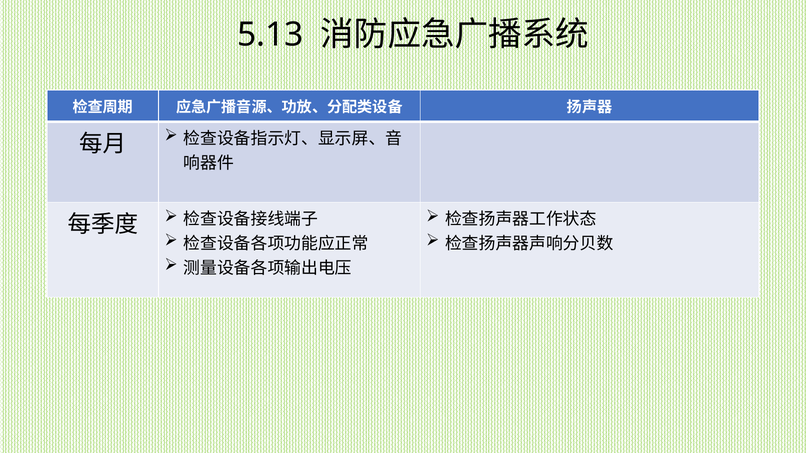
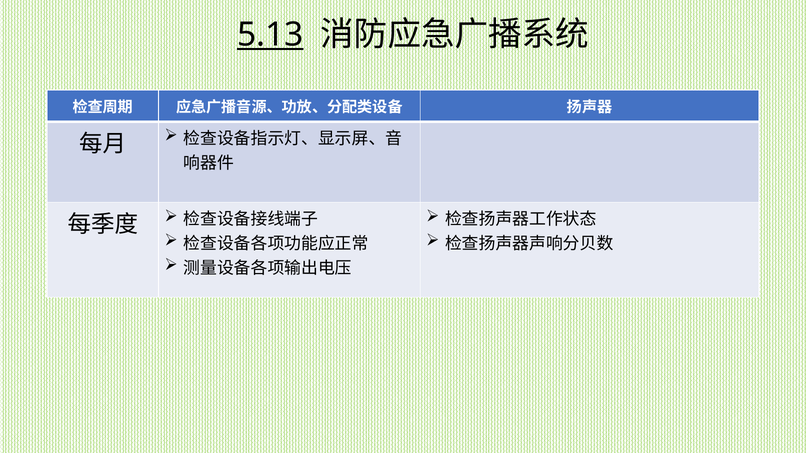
5.13 underline: none -> present
